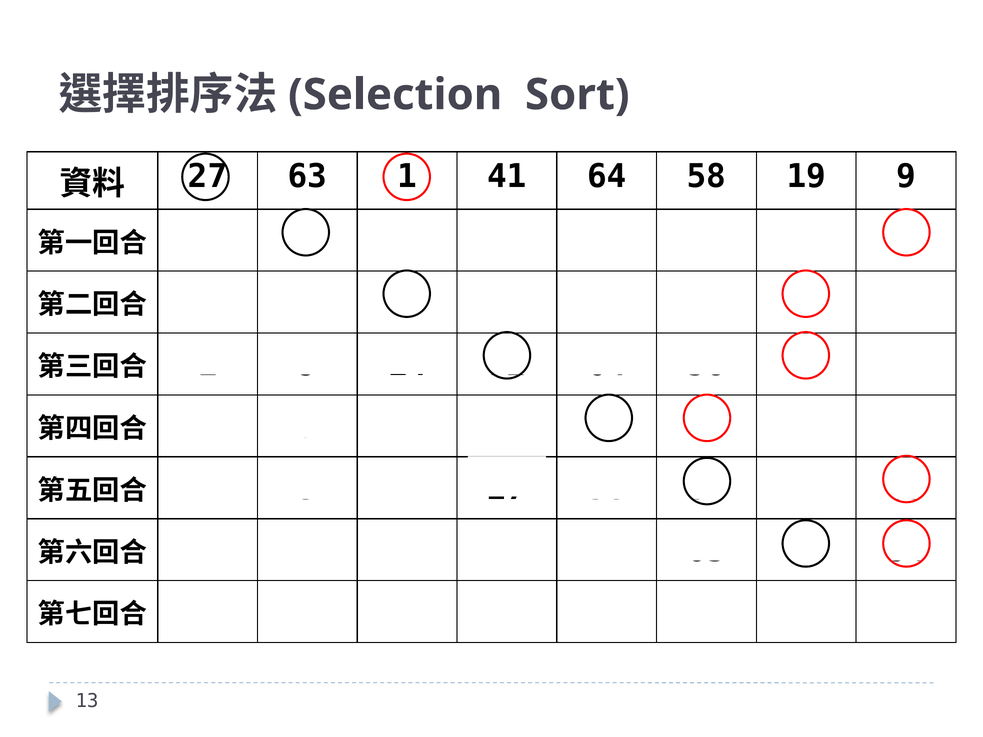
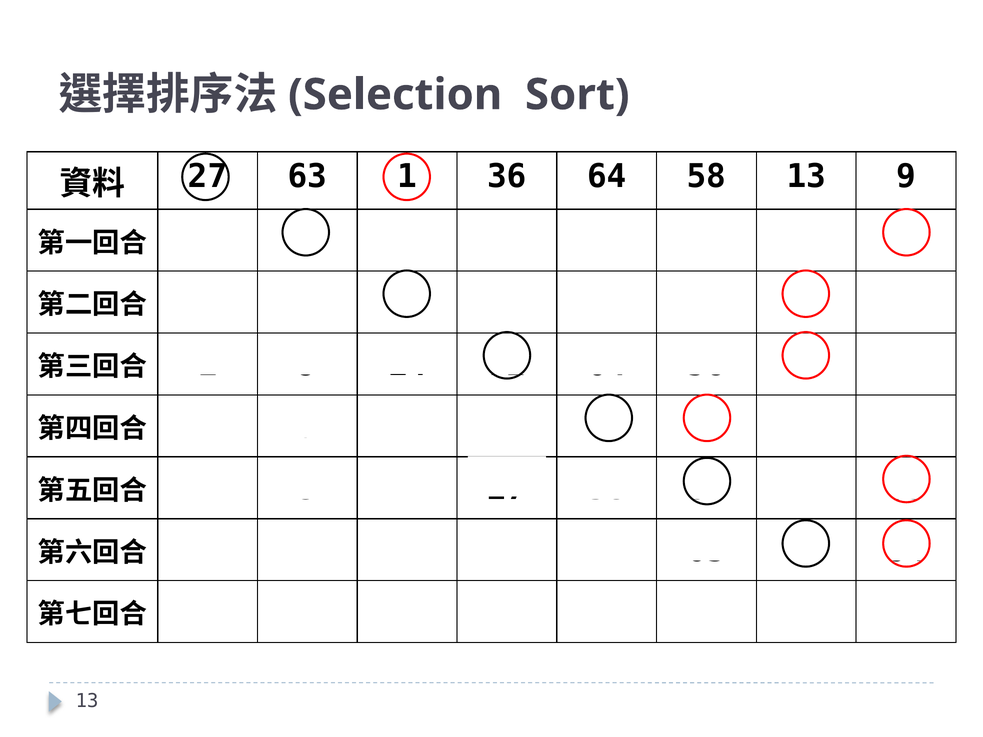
41: 41 -> 36
58 19: 19 -> 13
